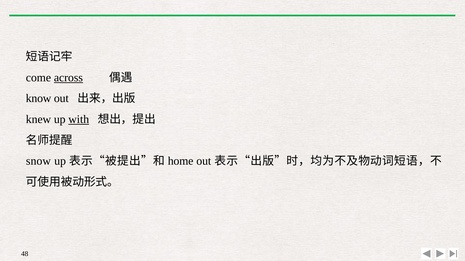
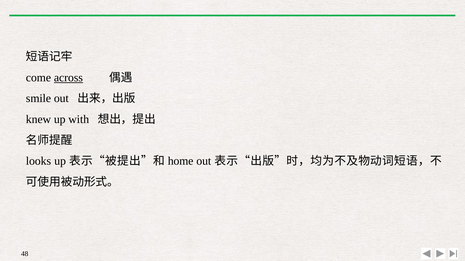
know: know -> smile
with underline: present -> none
snow: snow -> looks
